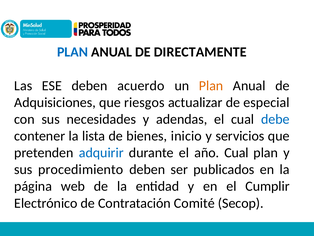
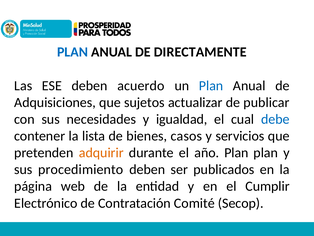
Plan at (211, 85) colour: orange -> blue
riesgos: riesgos -> sujetos
especial: especial -> publicar
adendas: adendas -> igualdad
inicio: inicio -> casos
adquirir colour: blue -> orange
año Cual: Cual -> Plan
